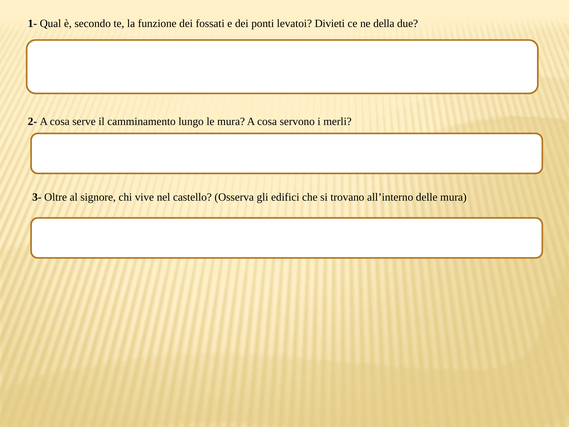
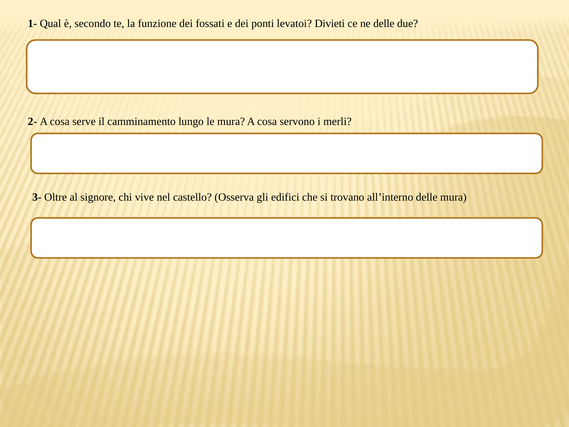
ne della: della -> delle
